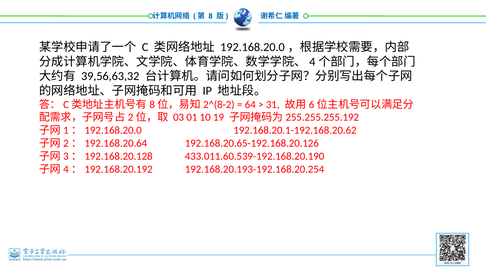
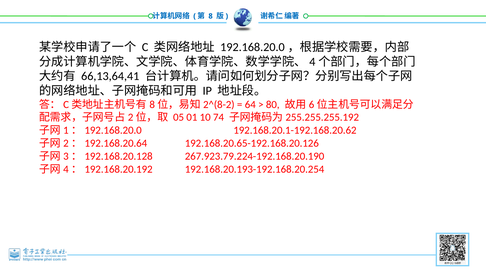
39,56,63,32: 39,56,63,32 -> 66,13,64,41
31: 31 -> 80
03: 03 -> 05
19: 19 -> 74
433.011.60.539-192.168.20.190: 433.011.60.539-192.168.20.190 -> 267.923.79.224-192.168.20.190
